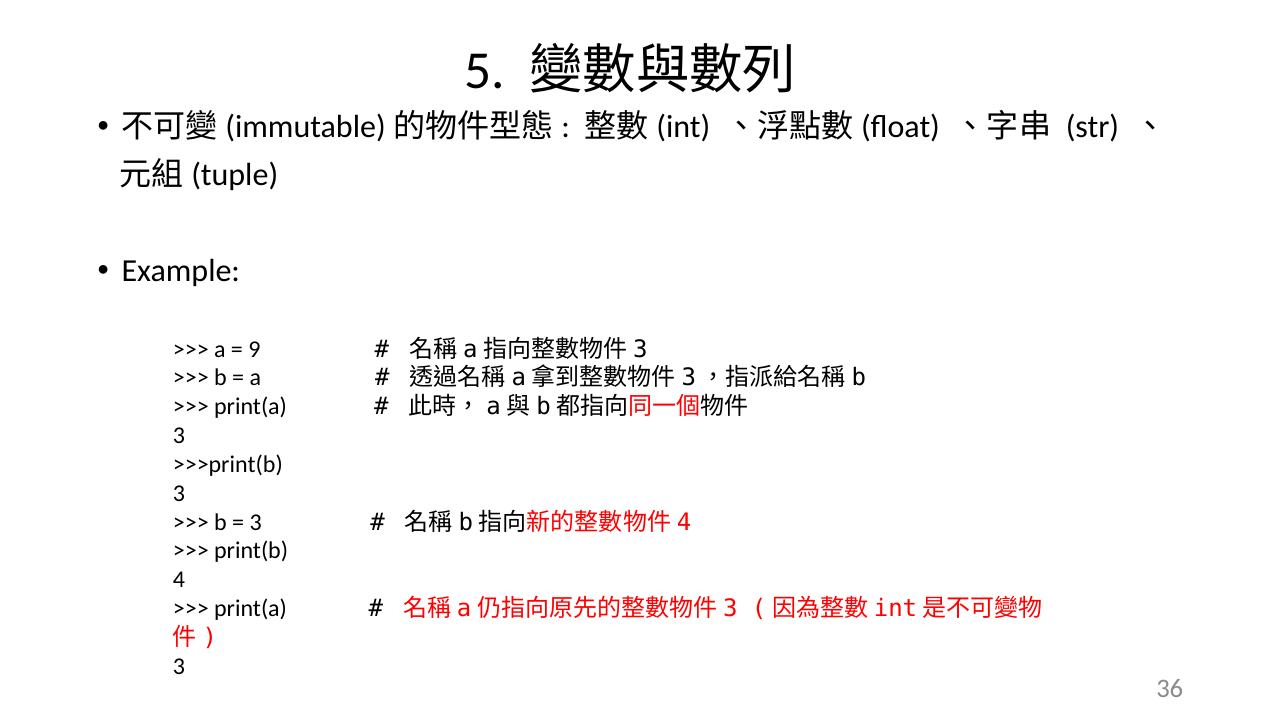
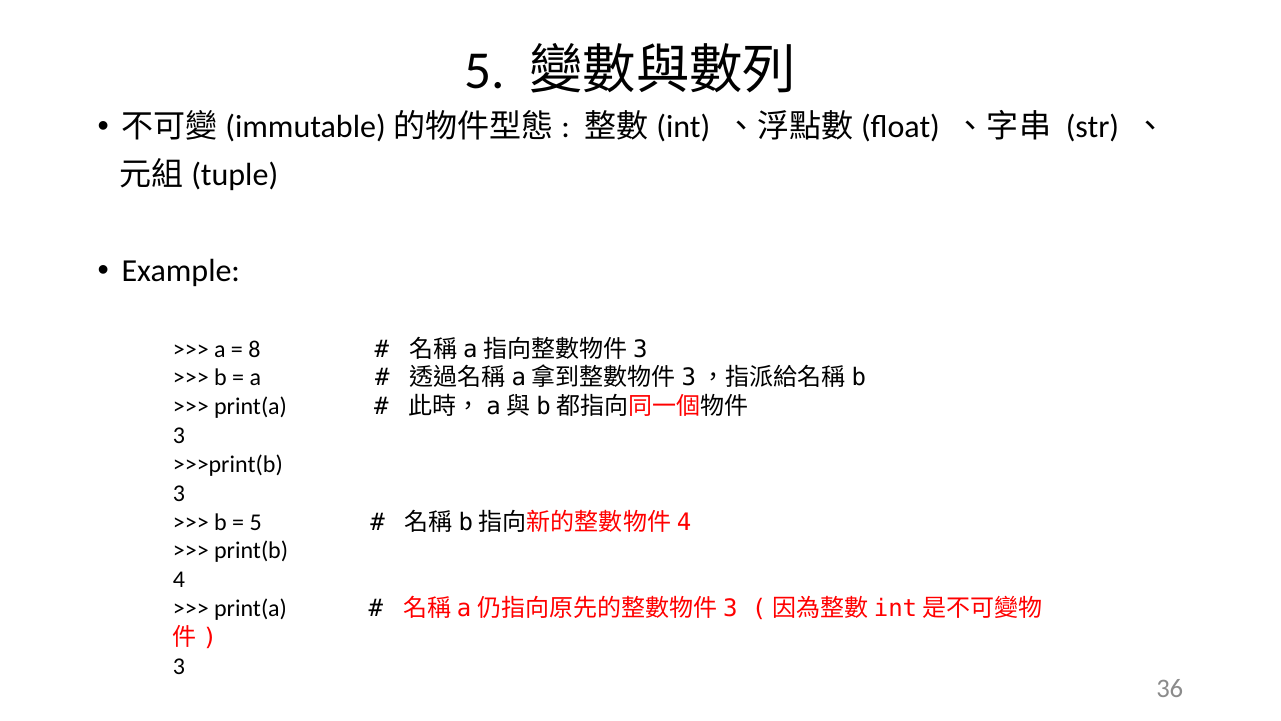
9: 9 -> 8
3 at (256, 522): 3 -> 5
